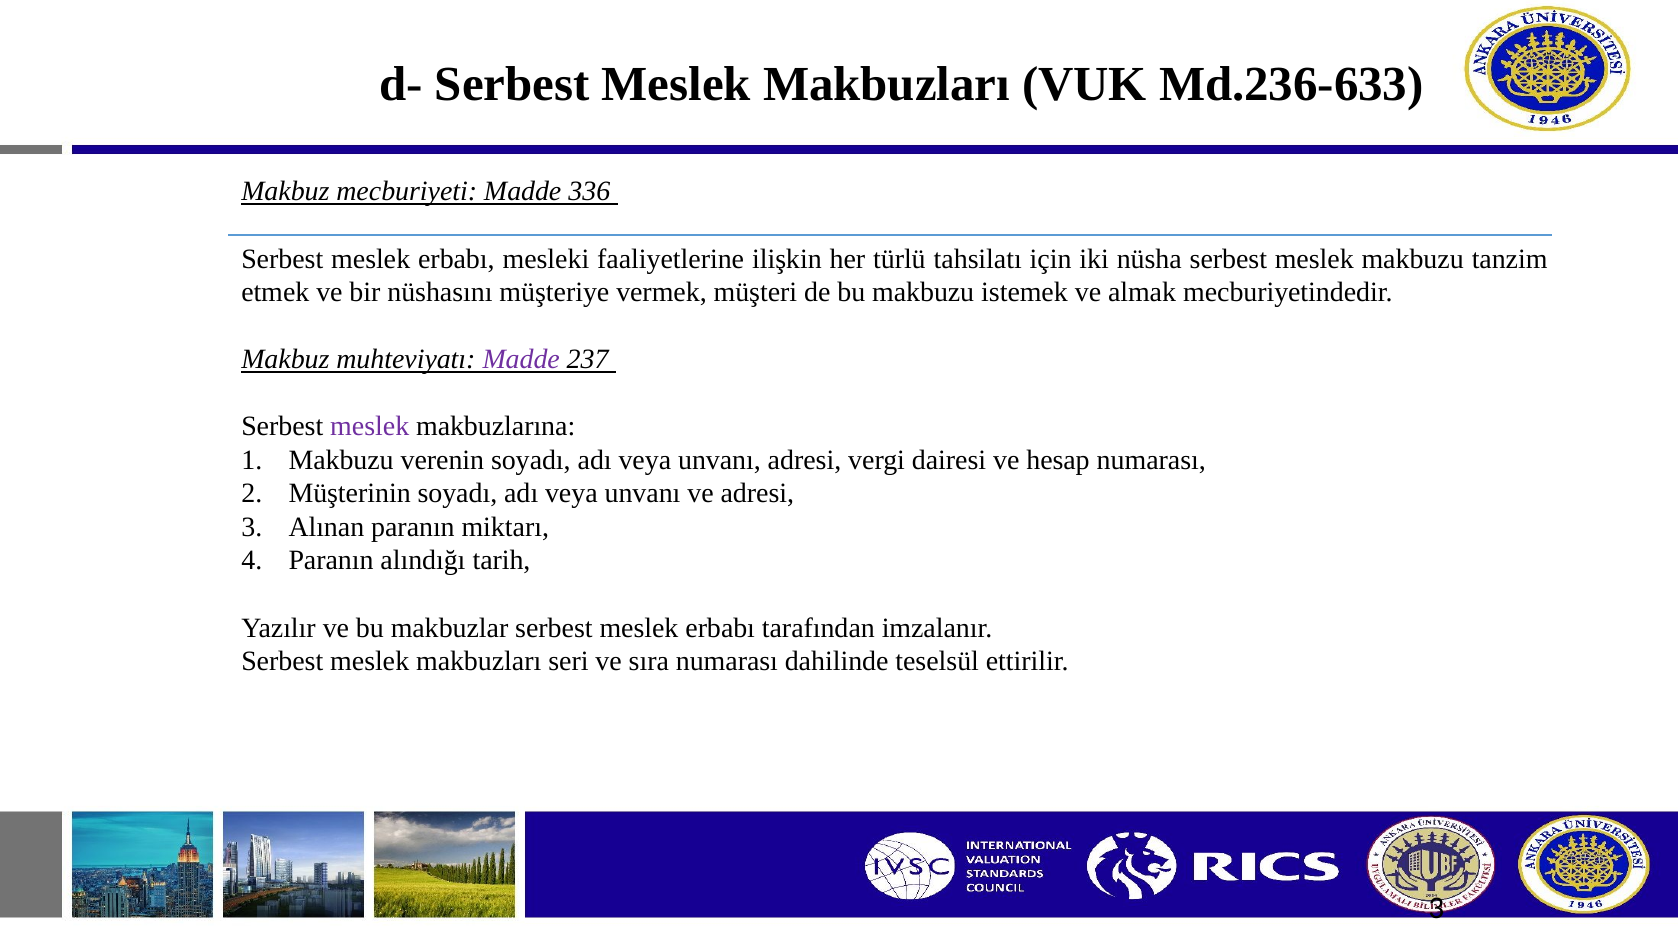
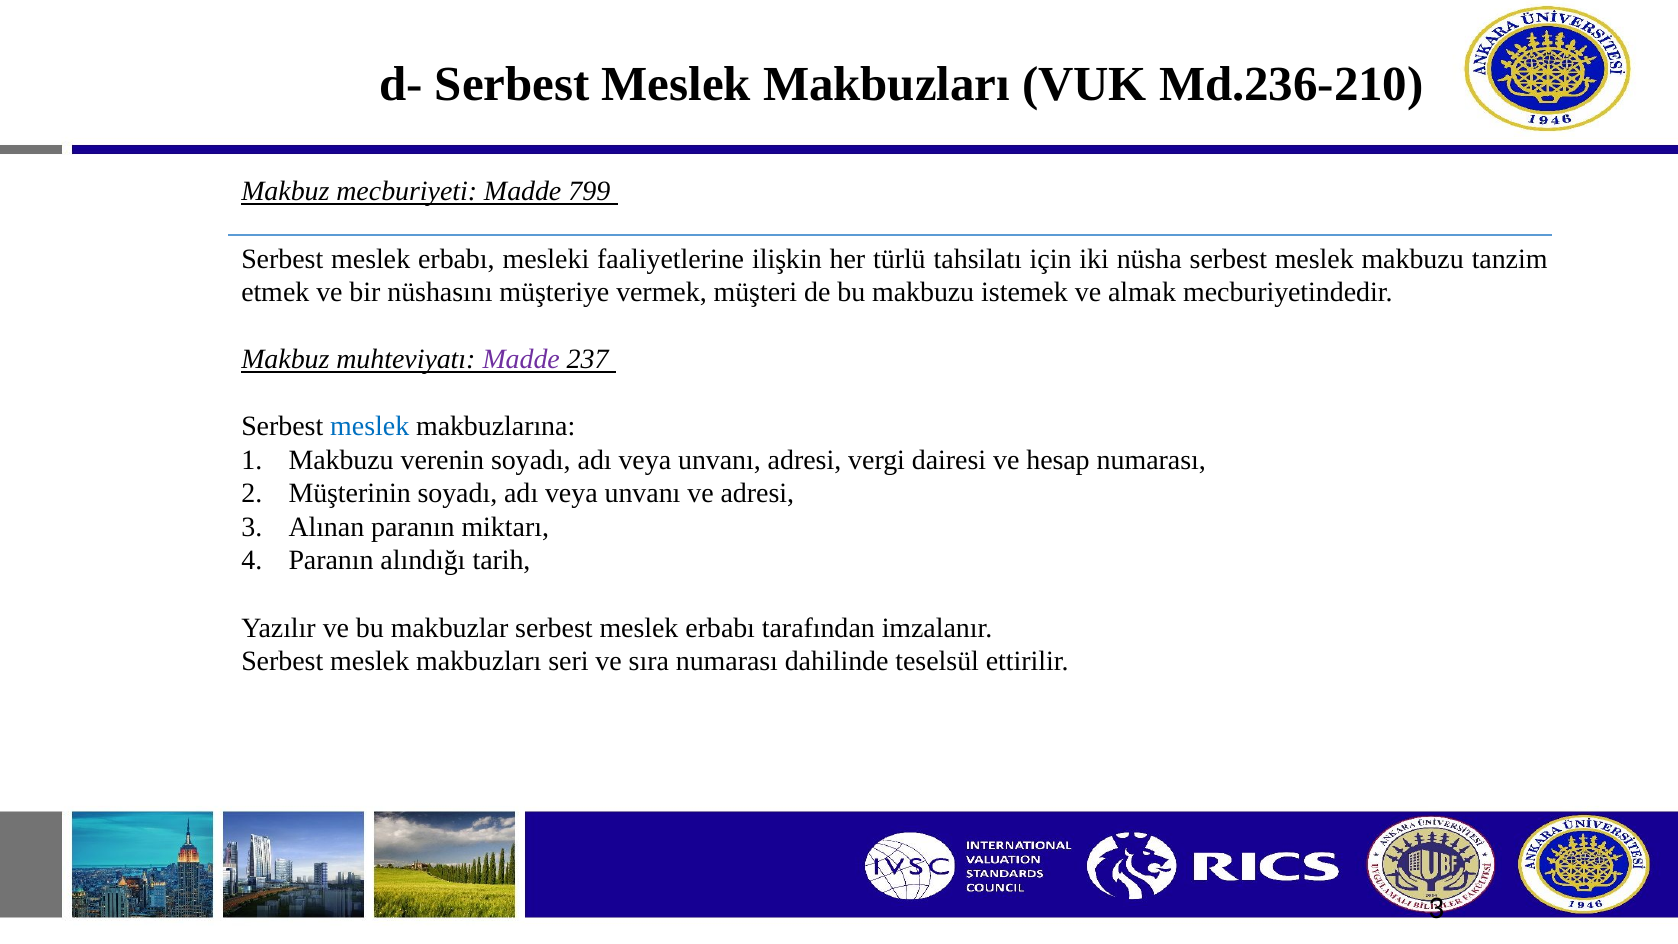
Md.236-633: Md.236-633 -> Md.236-210
336: 336 -> 799
meslek at (370, 426) colour: purple -> blue
